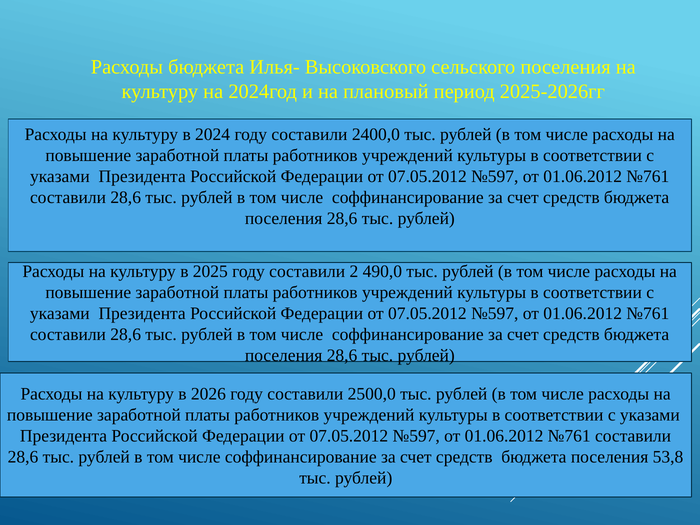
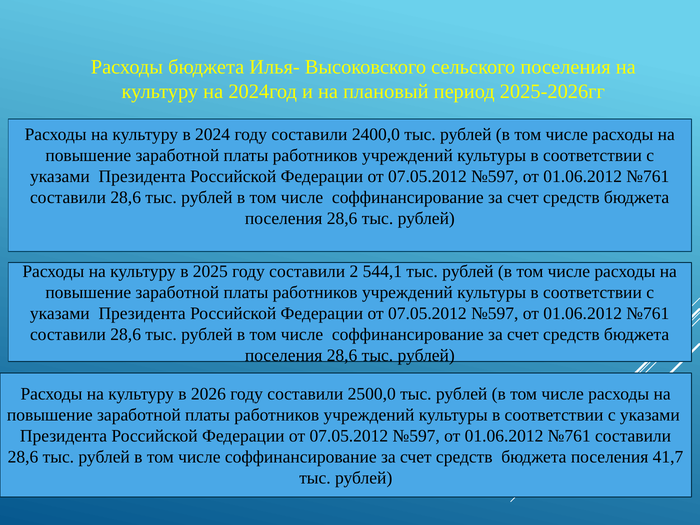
490,0: 490,0 -> 544,1
53,8: 53,8 -> 41,7
